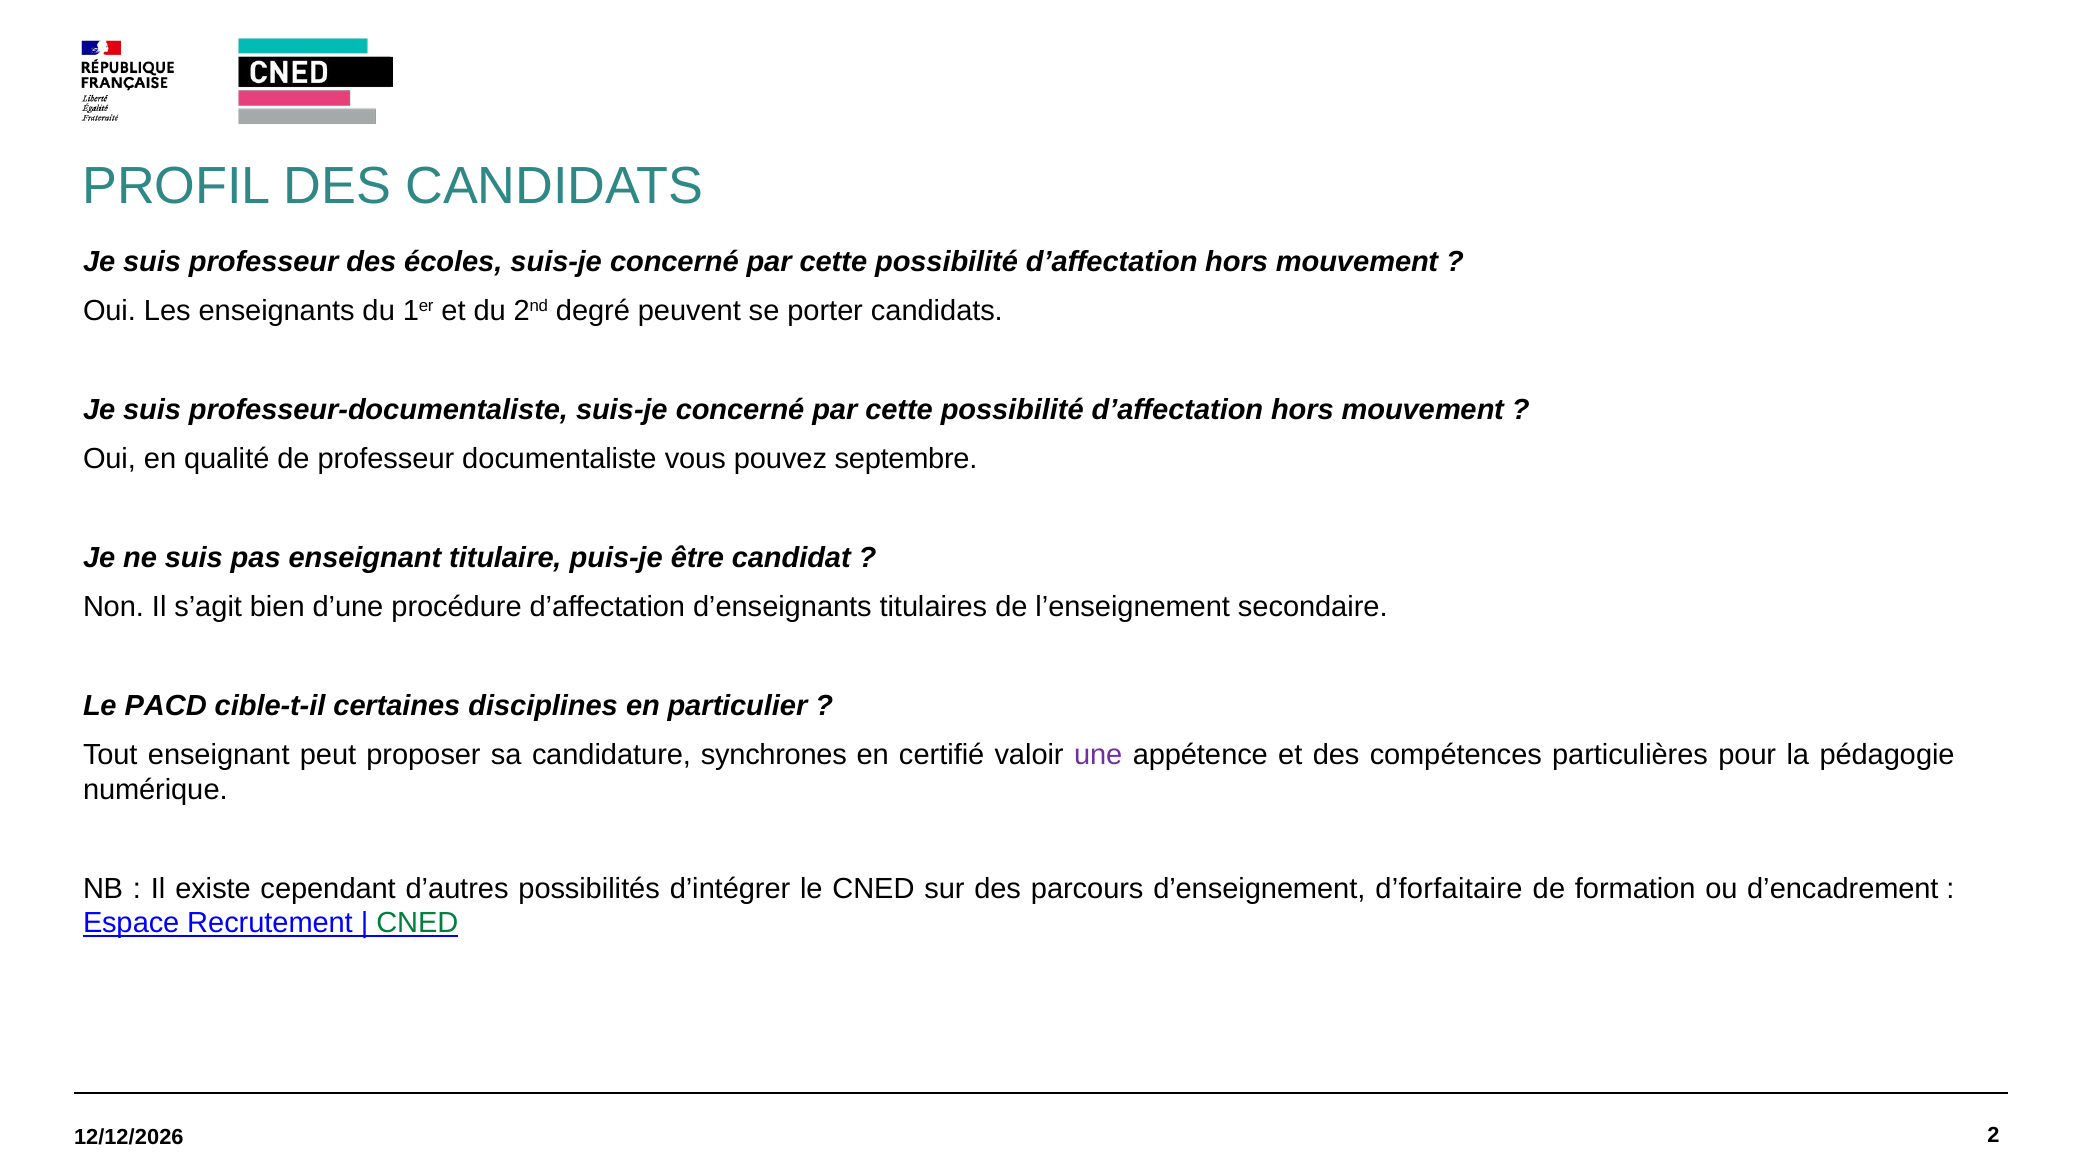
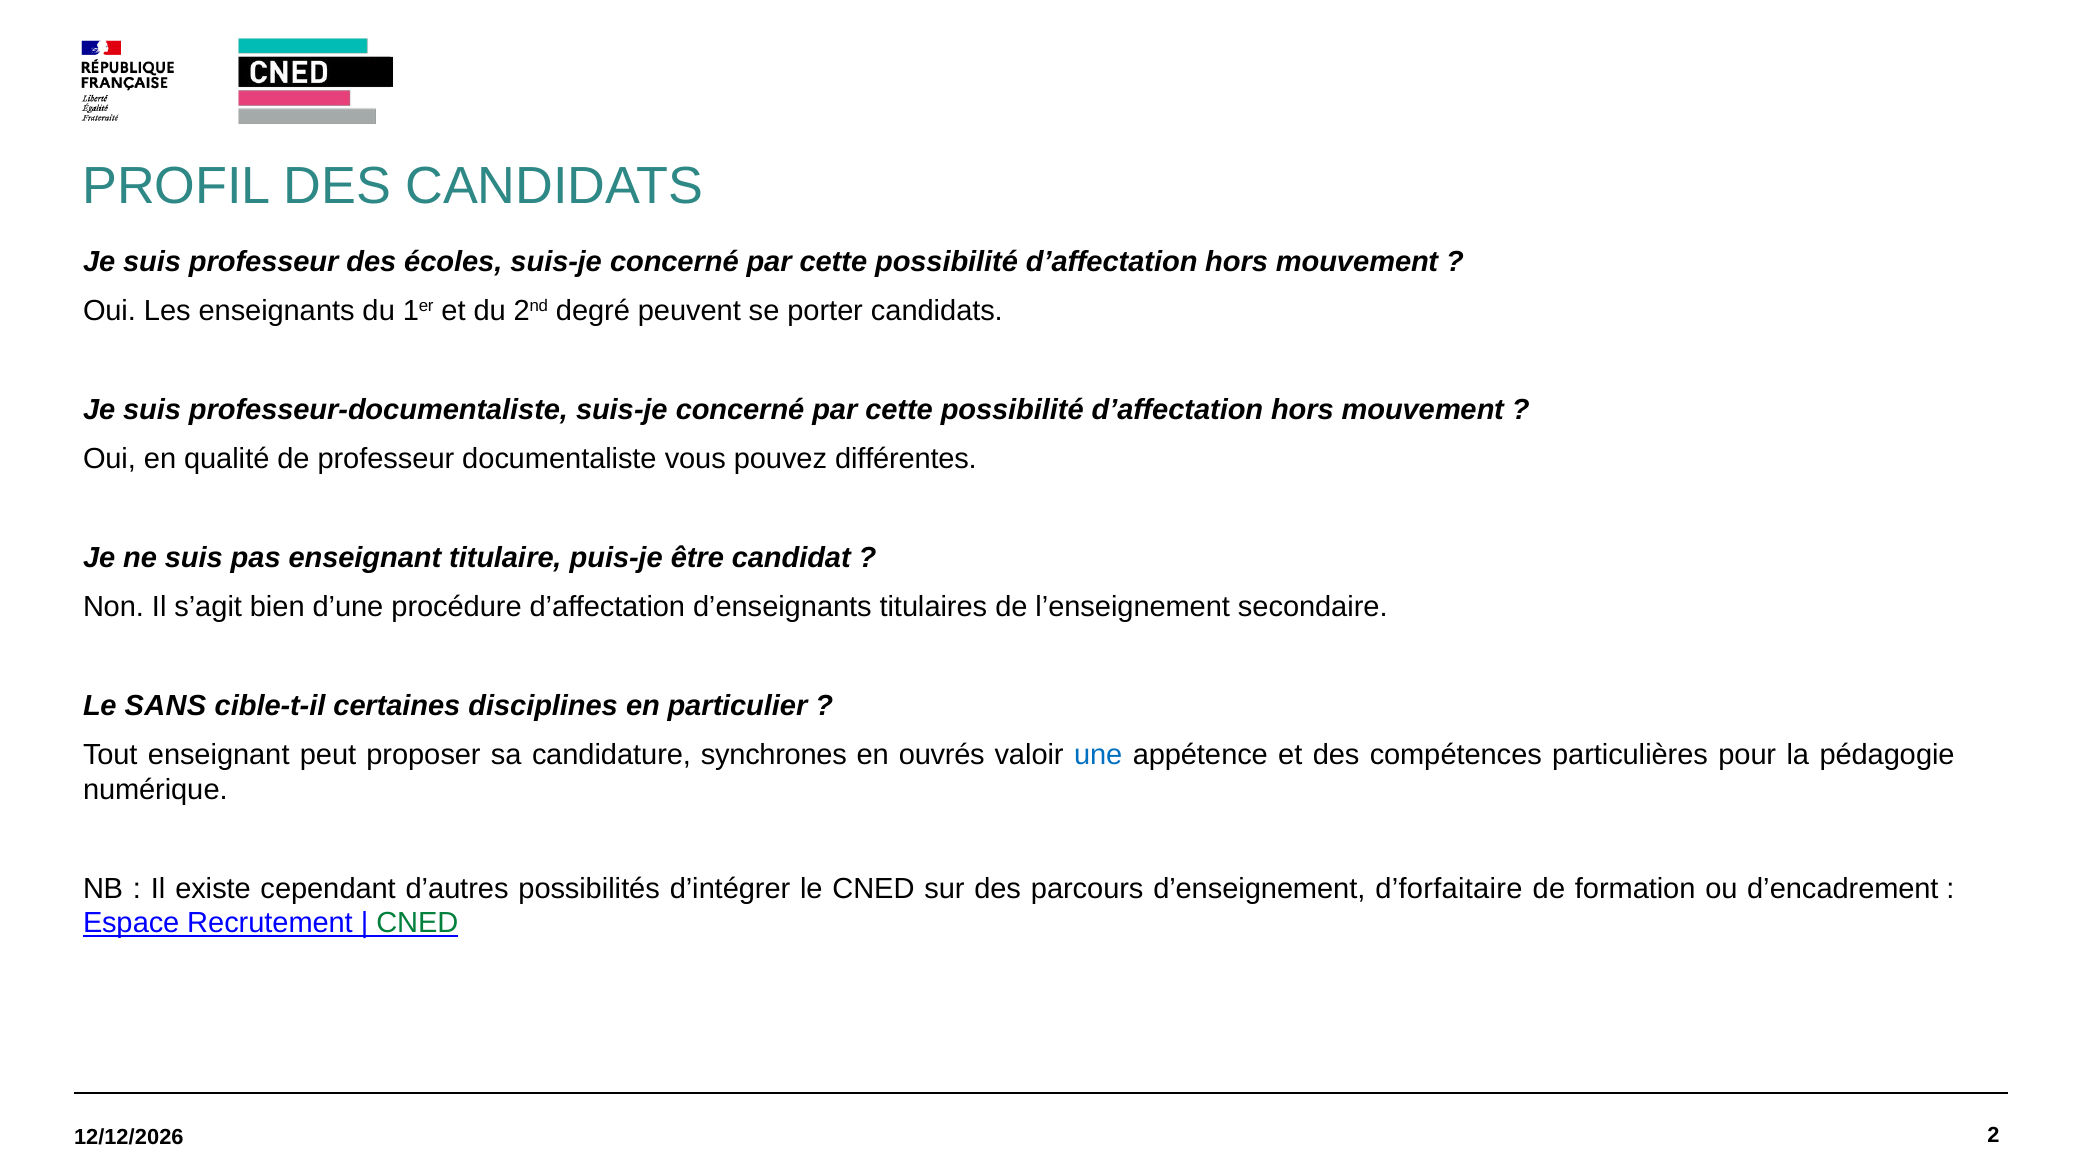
septembre: septembre -> différentes
PACD: PACD -> SANS
certifié: certifié -> ouvrés
une colour: purple -> blue
